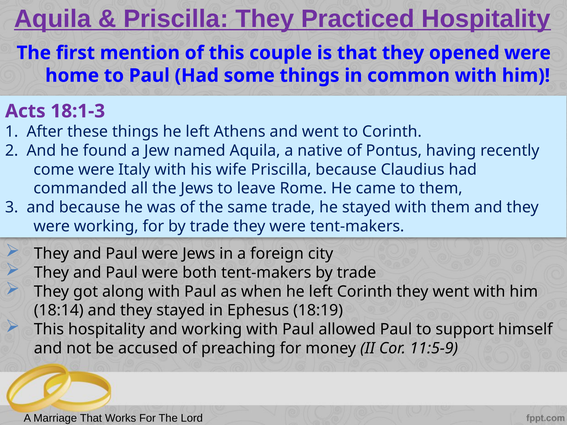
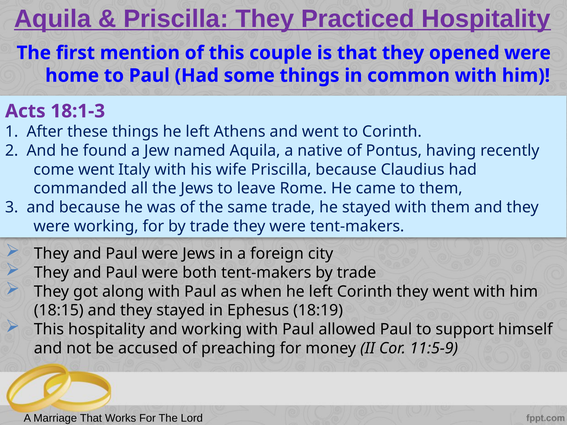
come were: were -> went
18:14: 18:14 -> 18:15
